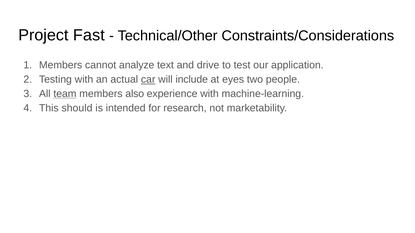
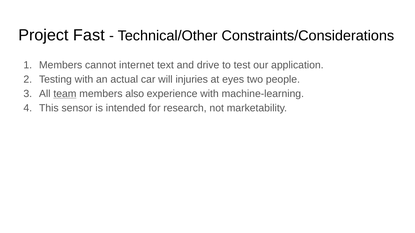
analyze: analyze -> internet
car underline: present -> none
include: include -> injuries
should: should -> sensor
